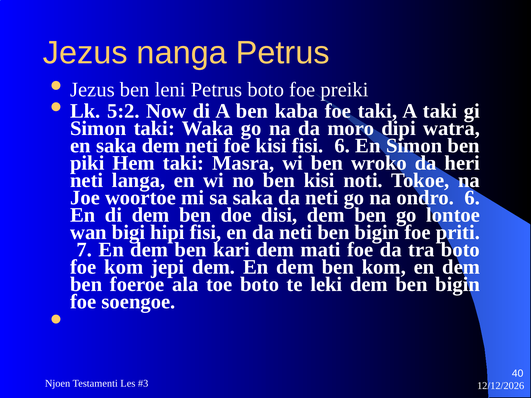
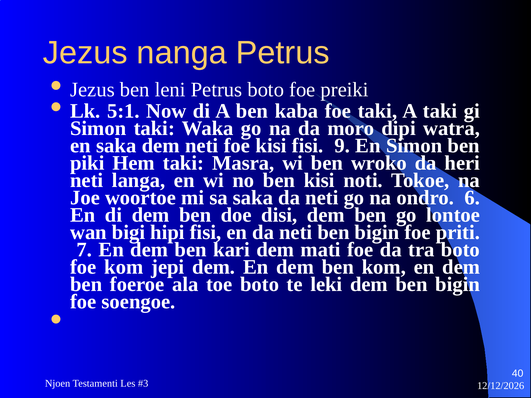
5:2: 5:2 -> 5:1
fisi 6: 6 -> 9
